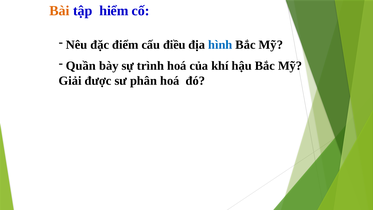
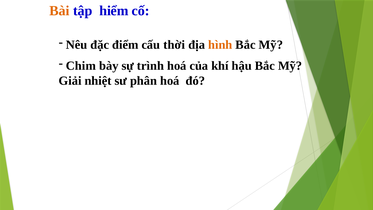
điều: điều -> thời
hình colour: blue -> orange
Quần: Quần -> Chim
được: được -> nhiệt
